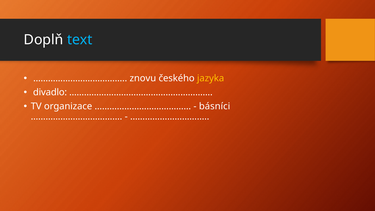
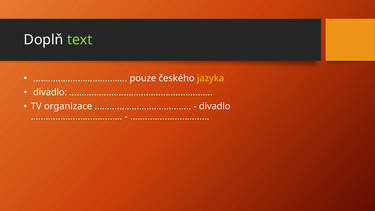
text colour: light blue -> light green
znovu: znovu -> pouze
básníci at (215, 106): básníci -> divadlo
